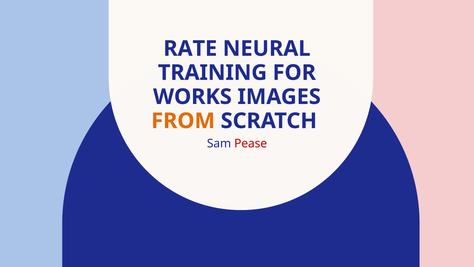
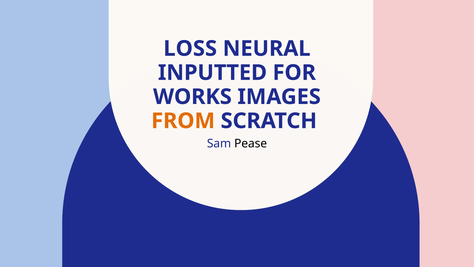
RATE: RATE -> LOSS
TRAINING: TRAINING -> INPUTTED
Pease colour: red -> black
